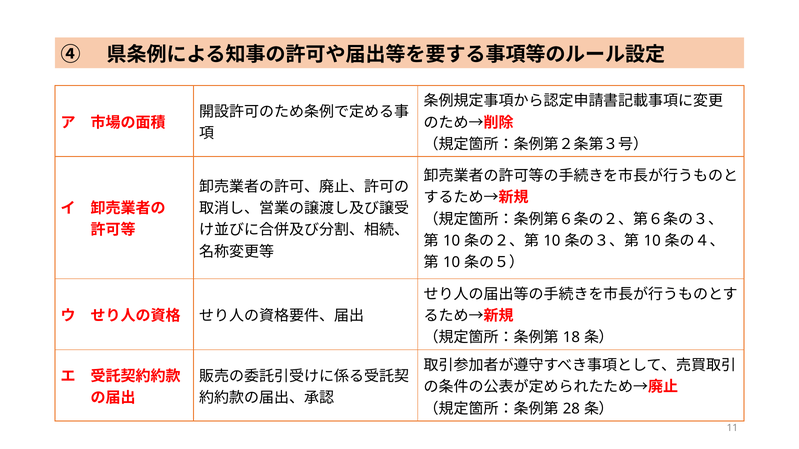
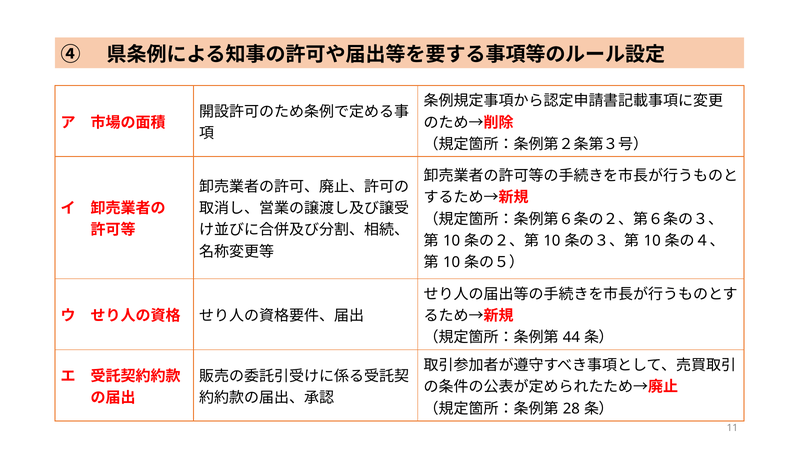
18: 18 -> 44
